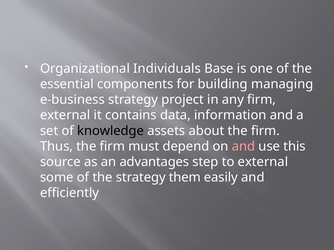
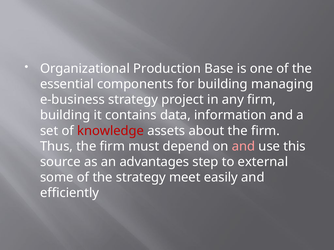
Individuals: Individuals -> Production
external at (65, 115): external -> building
knowledge colour: black -> red
them: them -> meet
